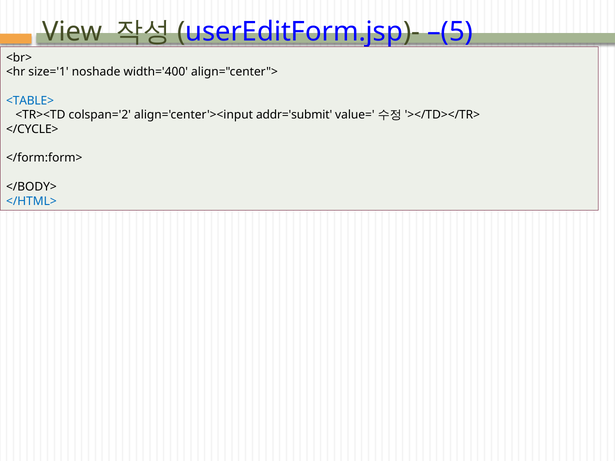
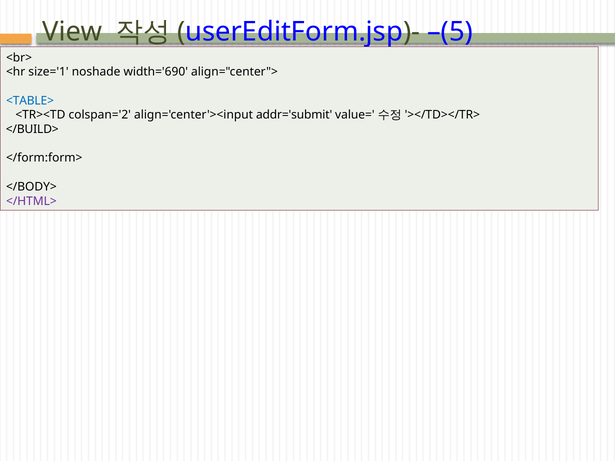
width='400: width='400 -> width='690
</CYCLE>: </CYCLE> -> </BUILD>
</HTML> colour: blue -> purple
